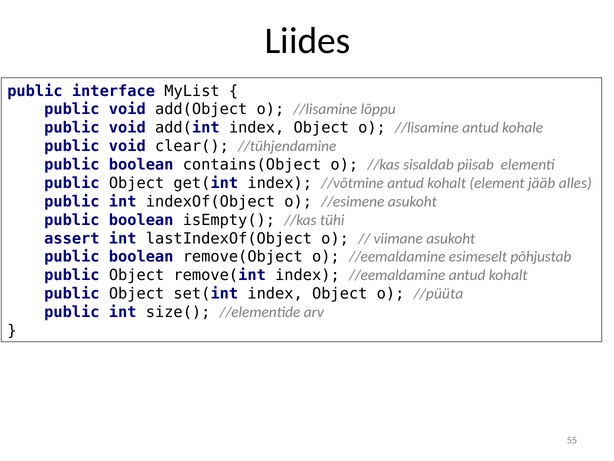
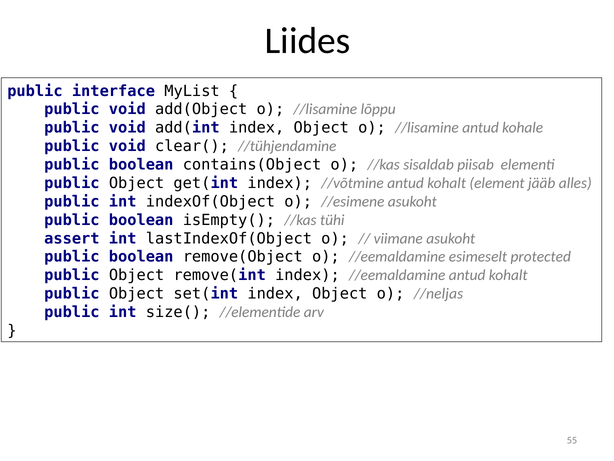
põhjustab: põhjustab -> protected
//püüta: //püüta -> //neljas
